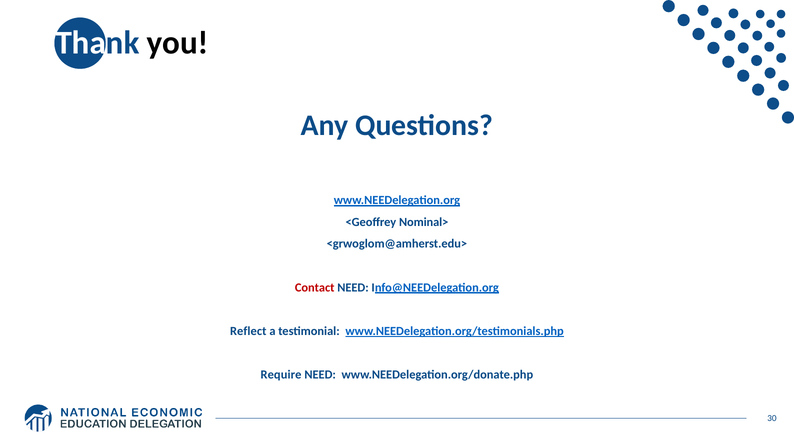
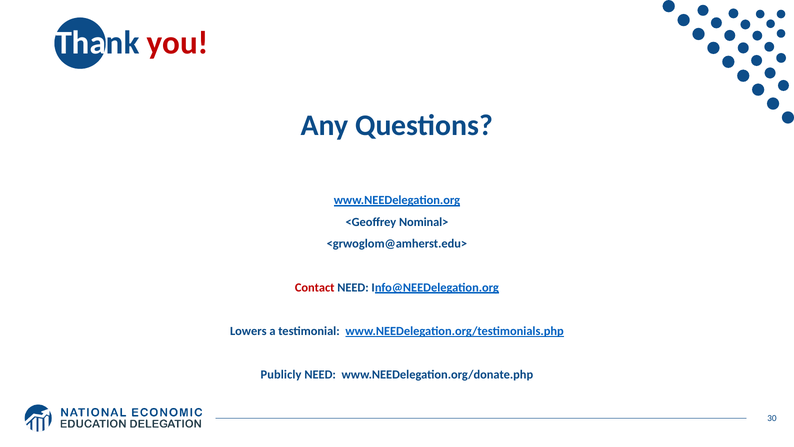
you colour: black -> red
Reflect: Reflect -> Lowers
Require: Require -> Publicly
